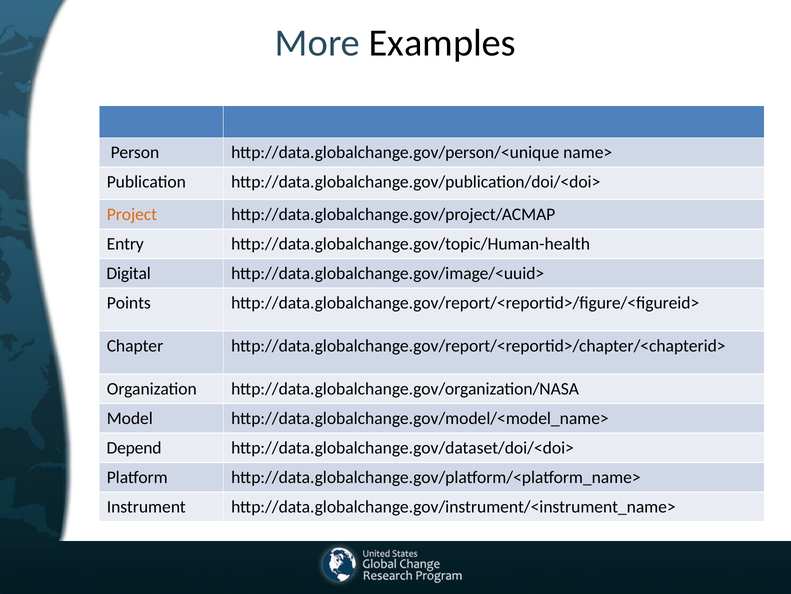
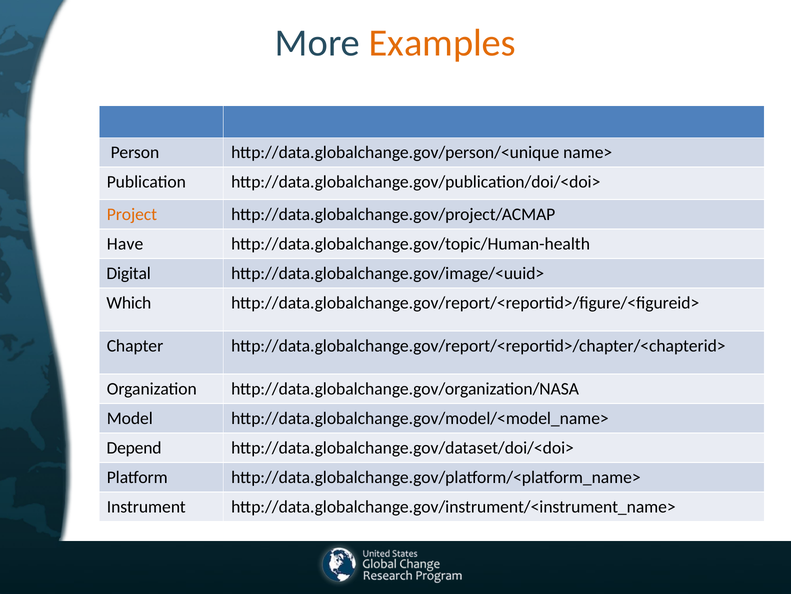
Examples colour: black -> orange
Entry: Entry -> Have
Points: Points -> Which
